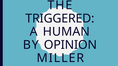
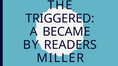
HUMAN: HUMAN -> BECAME
OPINION: OPINION -> READERS
